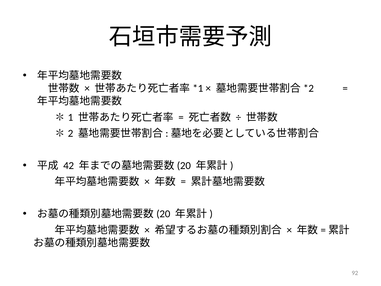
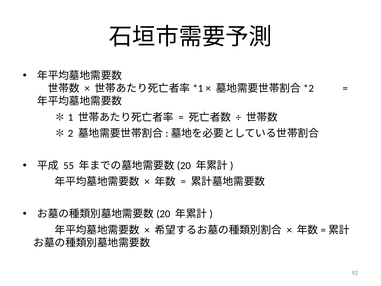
42: 42 -> 55
